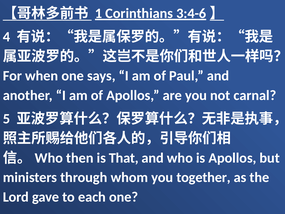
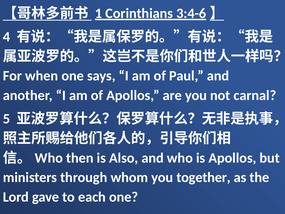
That: That -> Also
